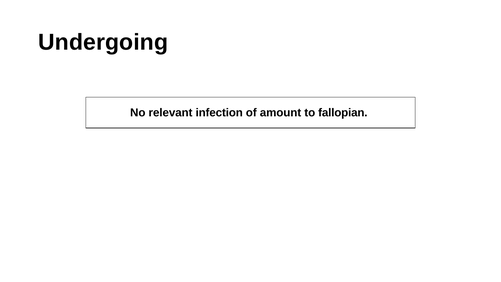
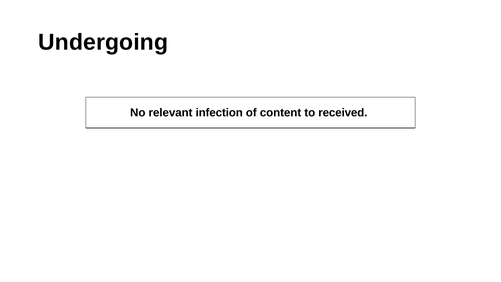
amount: amount -> content
fallopian: fallopian -> received
